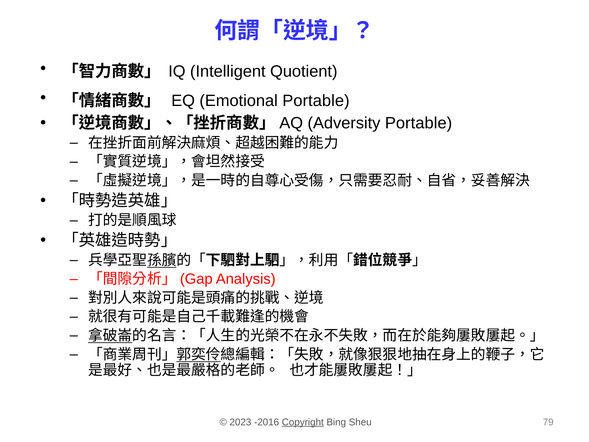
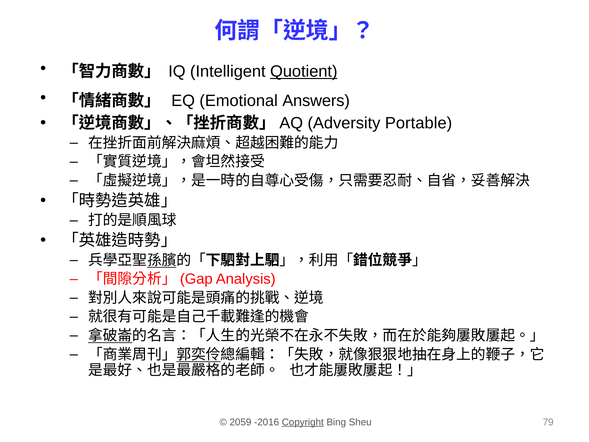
Quotient underline: none -> present
Emotional Portable: Portable -> Answers
2023: 2023 -> 2059
